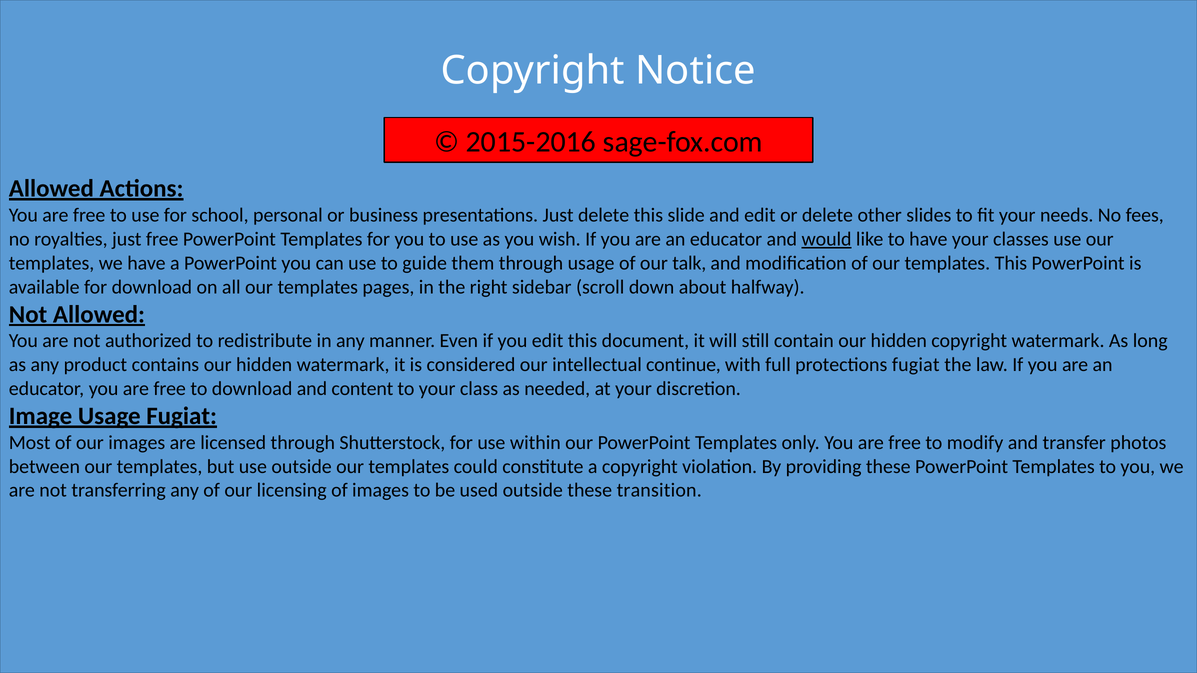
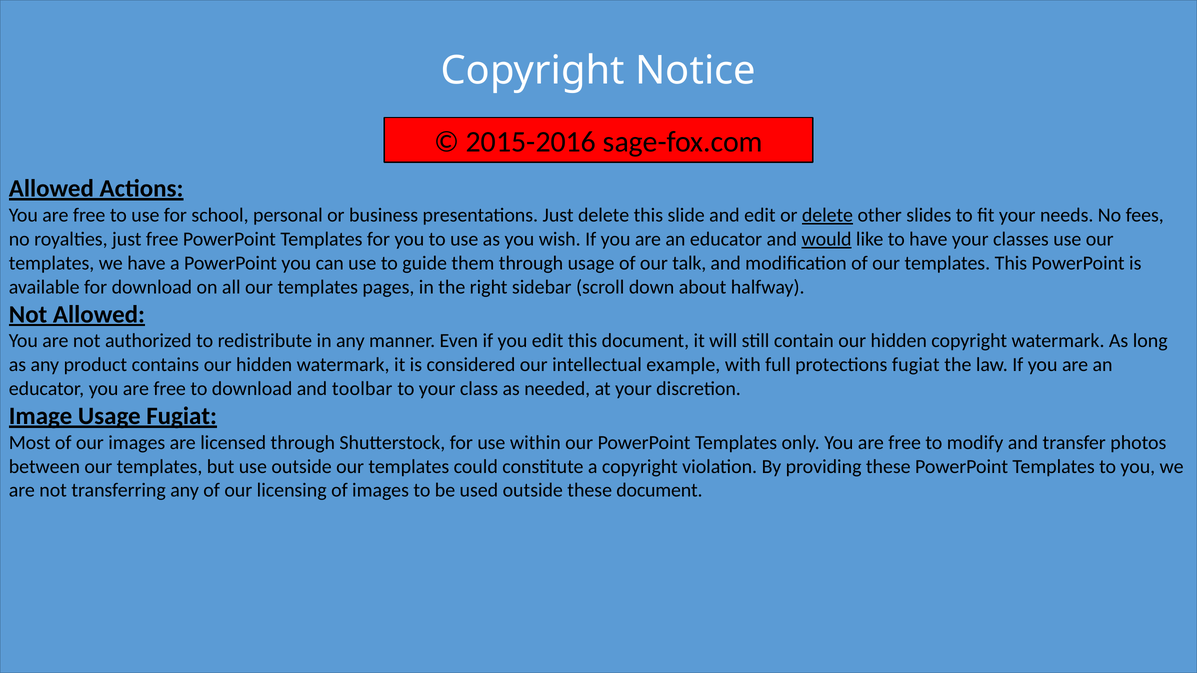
delete at (827, 215) underline: none -> present
continue: continue -> example
content: content -> toolbar
these transition: transition -> document
